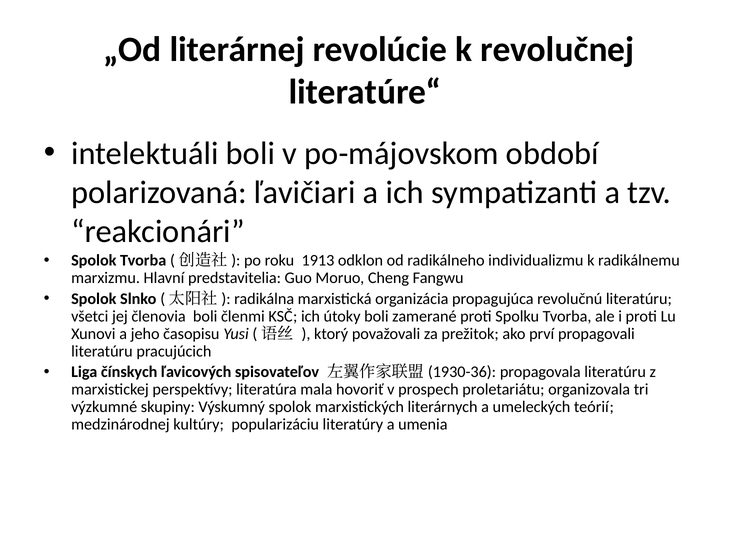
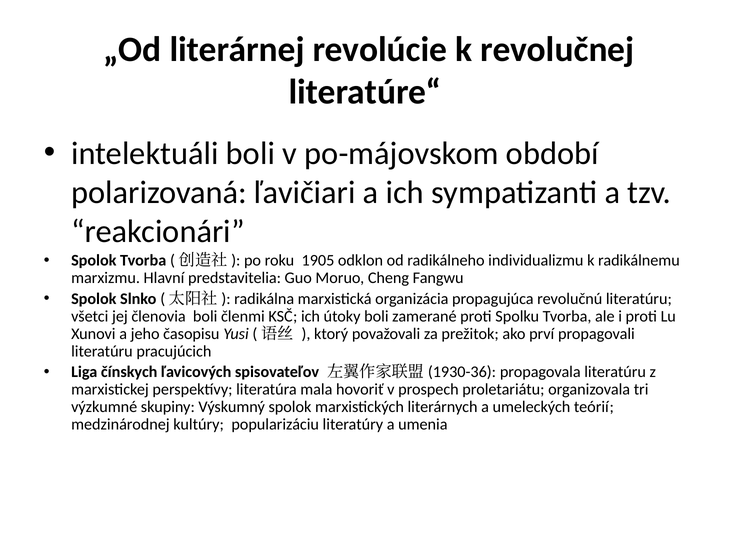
1913: 1913 -> 1905
